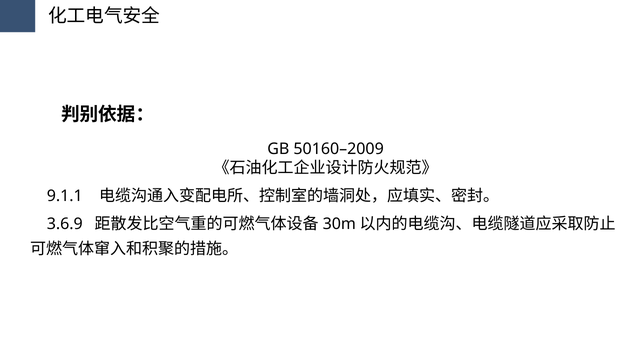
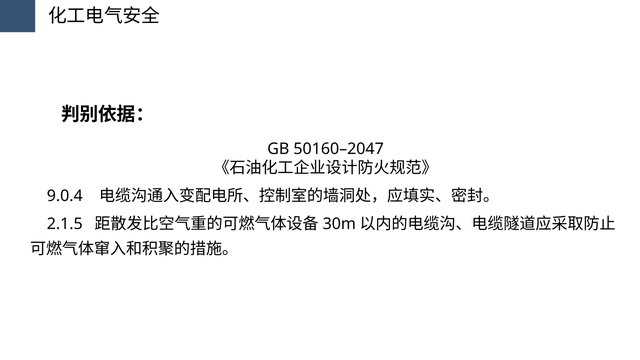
50160–2009: 50160–2009 -> 50160–2047
9.1.1: 9.1.1 -> 9.0.4
3.6.9: 3.6.9 -> 2.1.5
